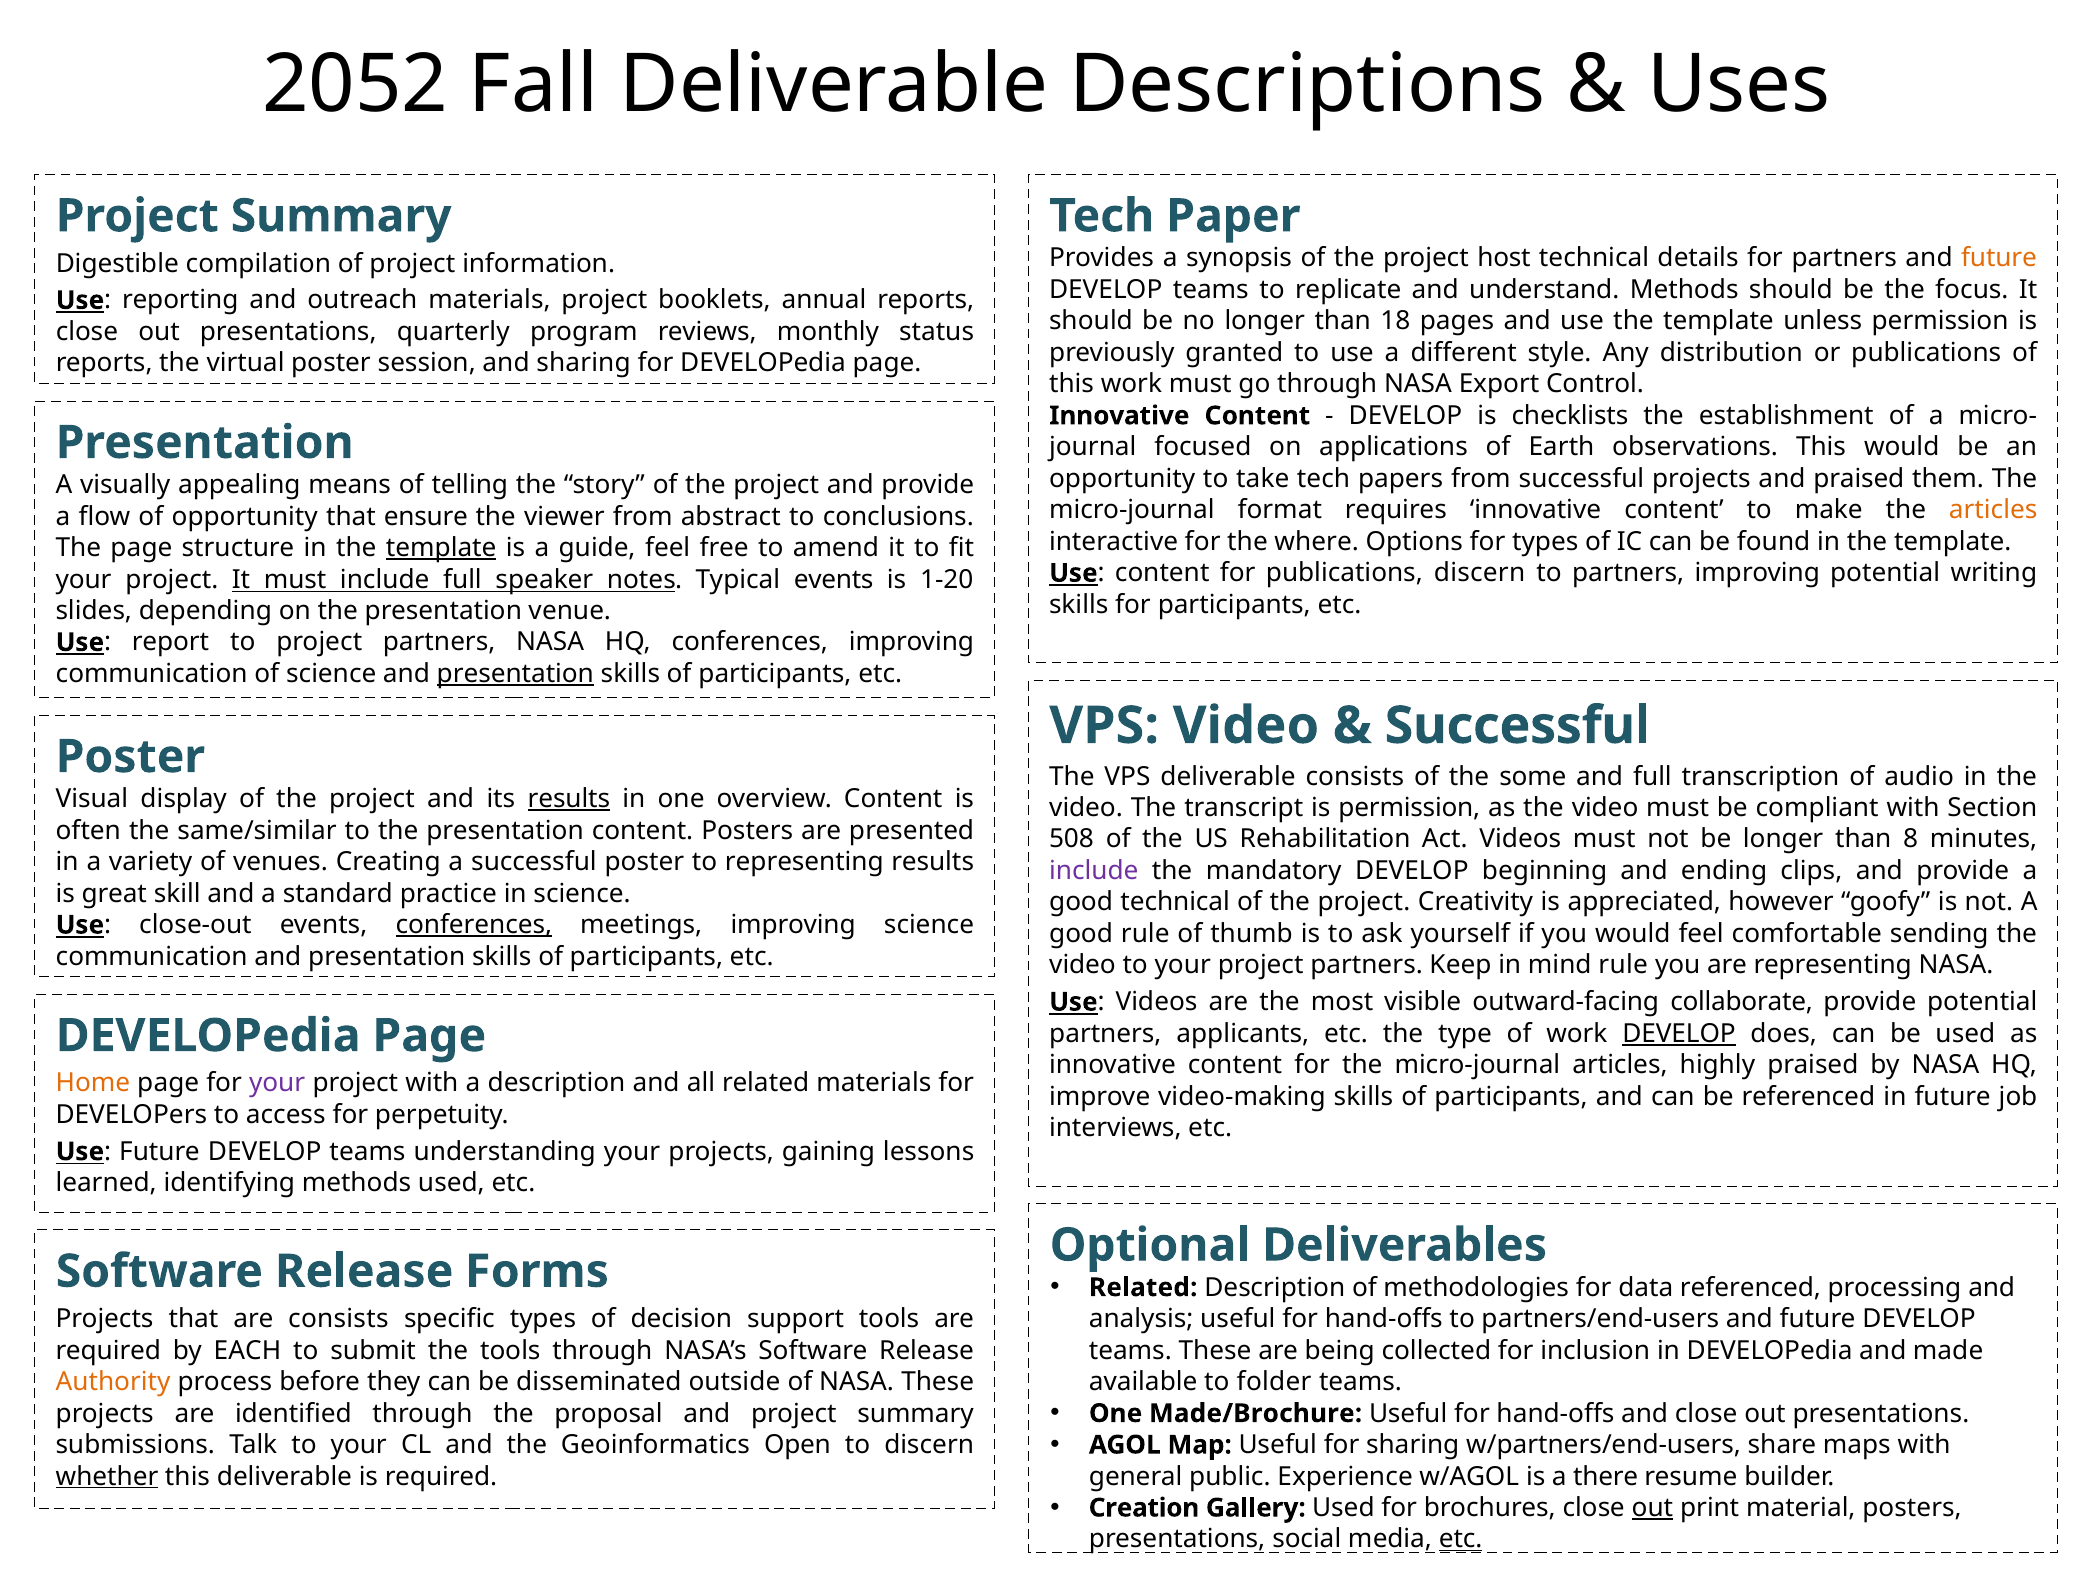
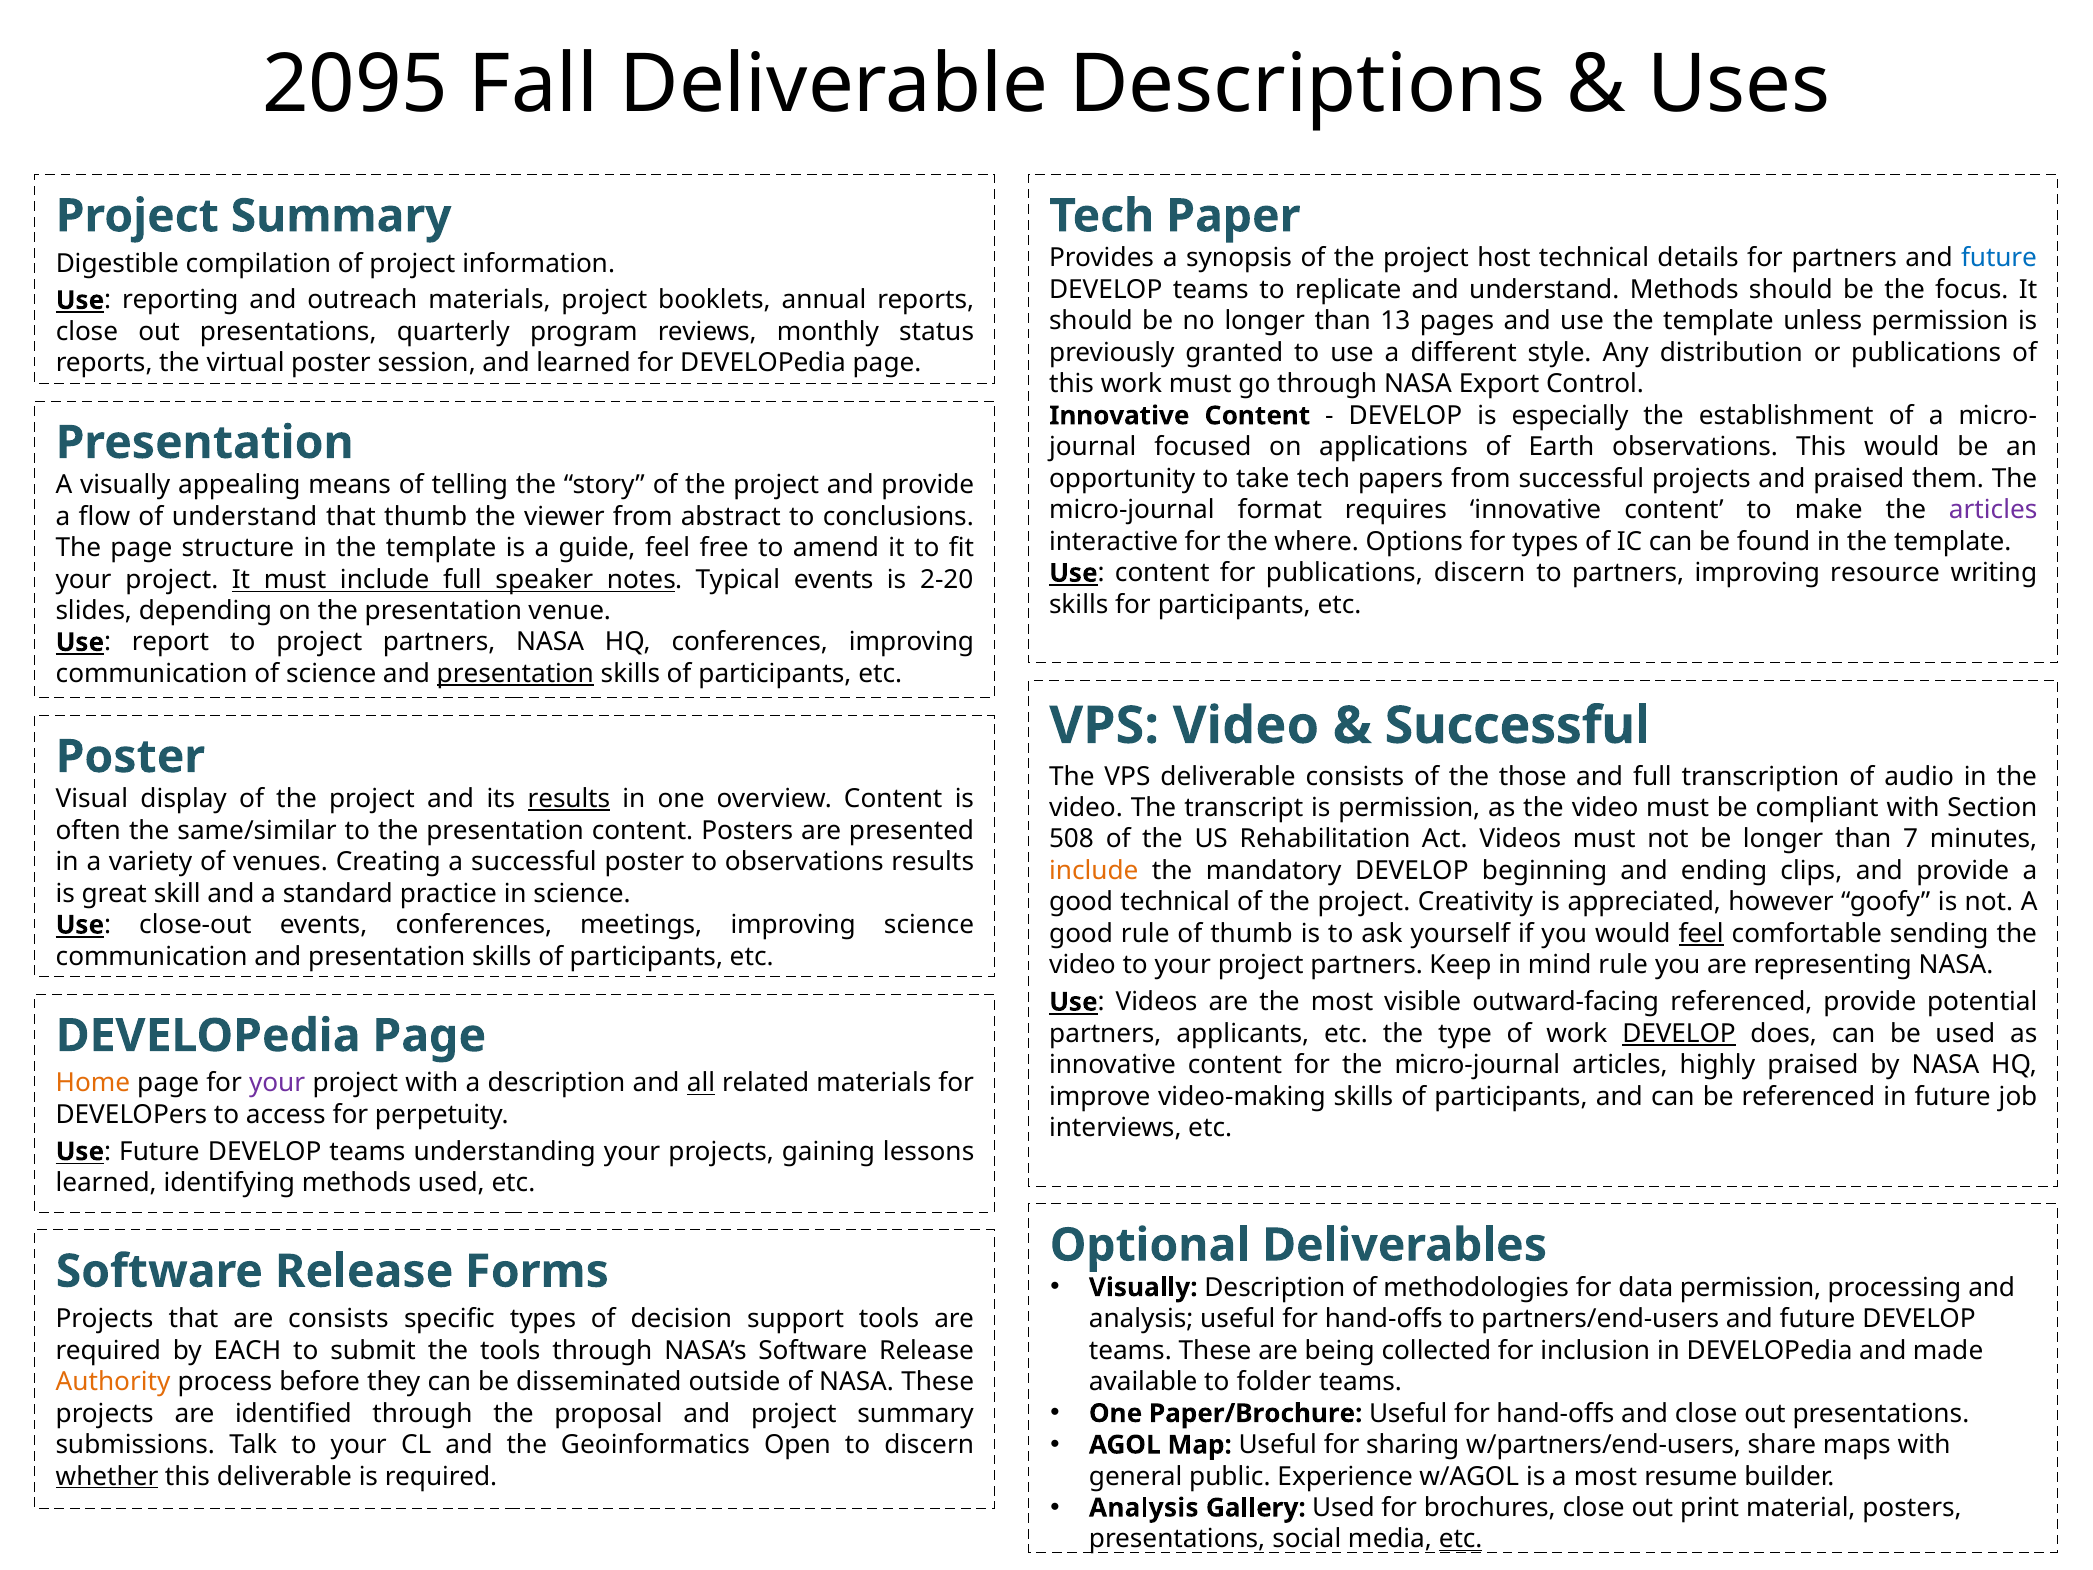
2052: 2052 -> 2095
future at (1999, 258) colour: orange -> blue
18: 18 -> 13
and sharing: sharing -> learned
checklists: checklists -> especially
articles at (1993, 510) colour: orange -> purple
of opportunity: opportunity -> understand
that ensure: ensure -> thumb
template at (441, 548) underline: present -> none
improving potential: potential -> resource
1-20: 1-20 -> 2-20
some: some -> those
8: 8 -> 7
to representing: representing -> observations
include at (1094, 871) colour: purple -> orange
conferences at (474, 925) underline: present -> none
feel at (1701, 934) underline: none -> present
outward-facing collaborate: collaborate -> referenced
all underline: none -> present
Related at (1143, 1287): Related -> Visually
data referenced: referenced -> permission
Made/Brochure: Made/Brochure -> Paper/Brochure
a there: there -> most
Creation at (1144, 1508): Creation -> Analysis
out at (1652, 1508) underline: present -> none
